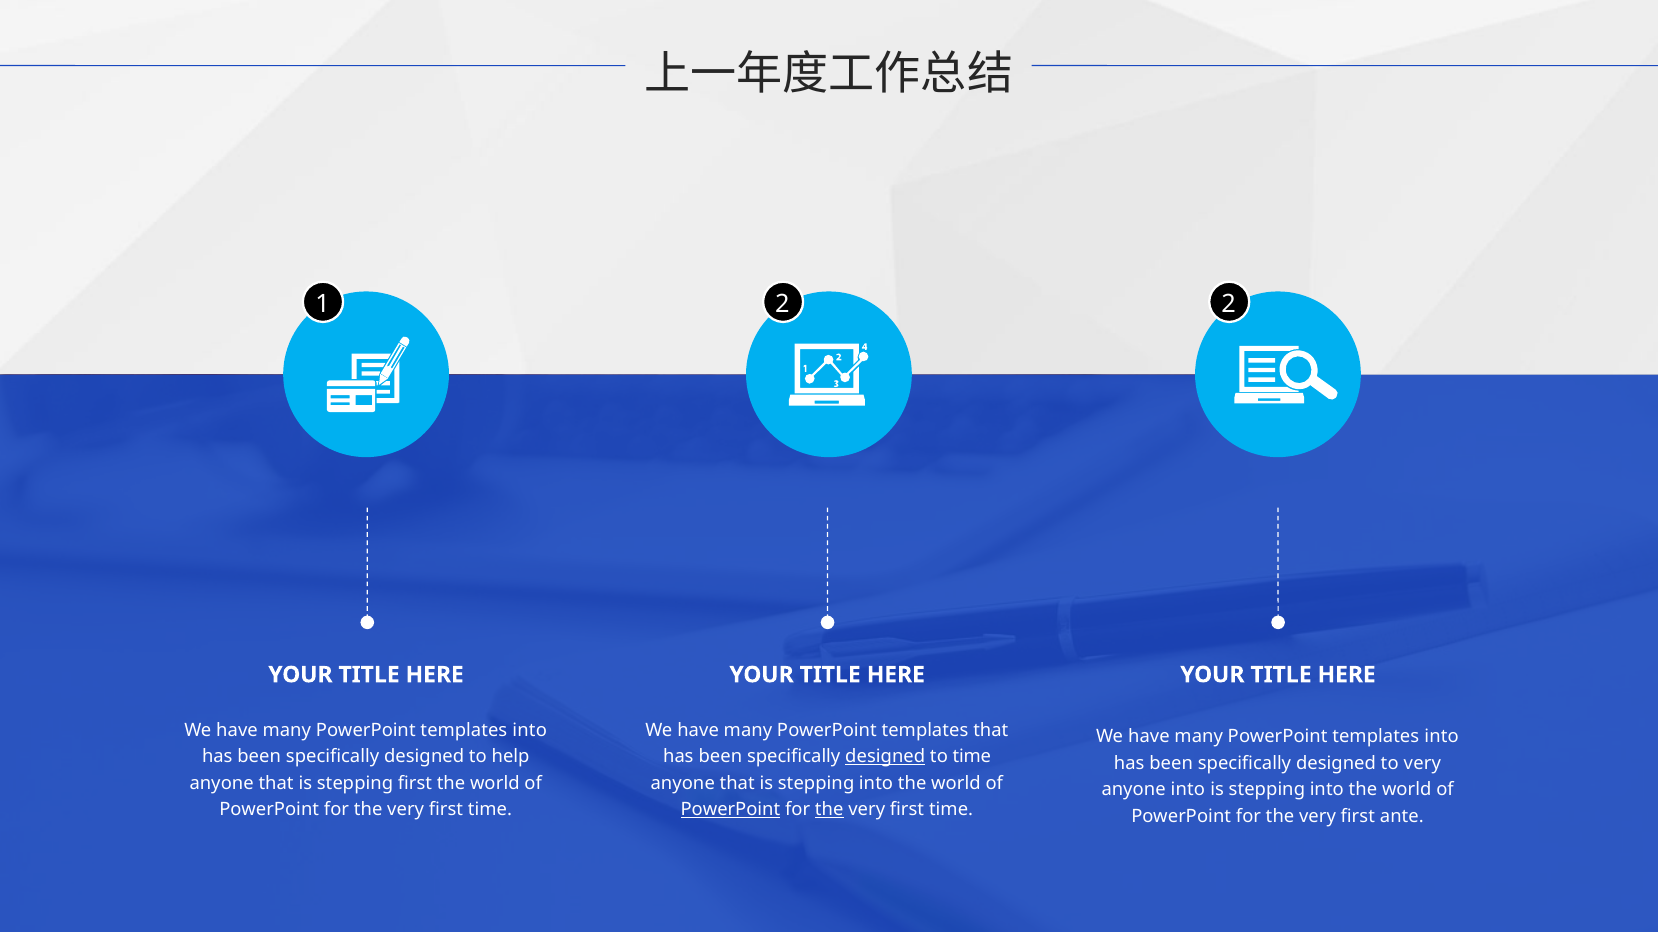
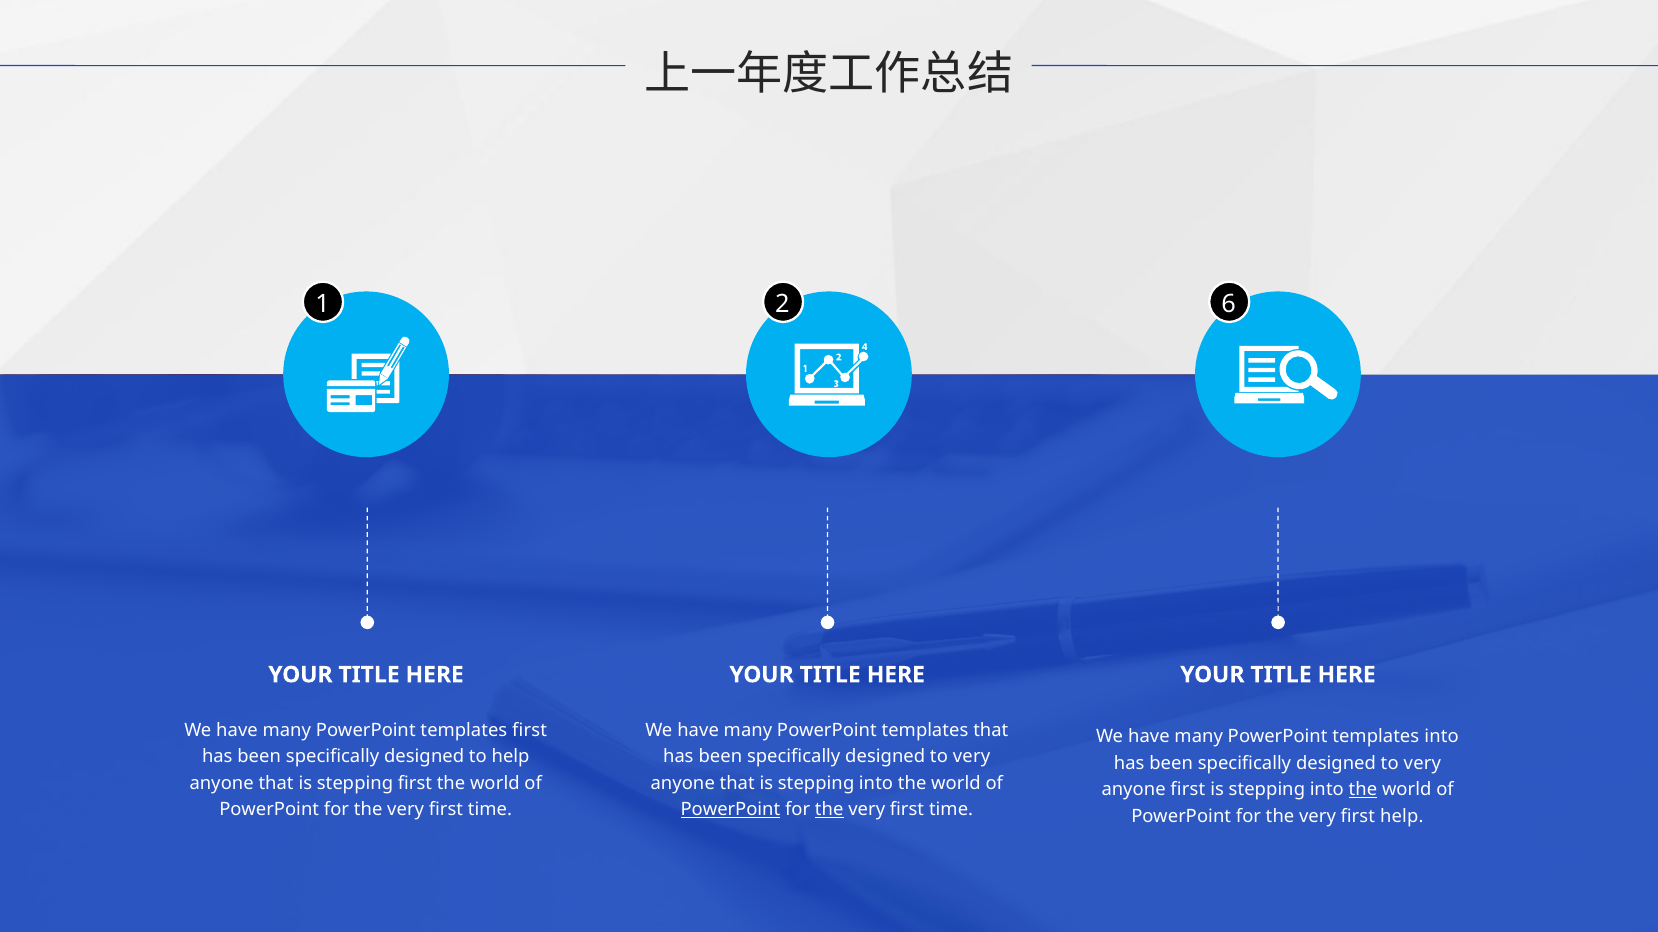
2 2: 2 -> 6
into at (530, 730): into -> first
designed at (885, 757) underline: present -> none
time at (972, 757): time -> very
anyone into: into -> first
the at (1363, 790) underline: none -> present
first ante: ante -> help
